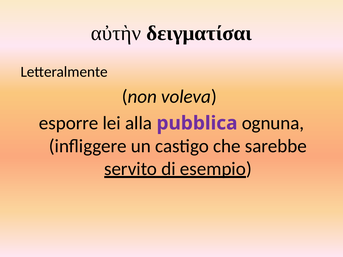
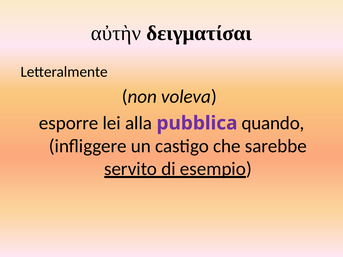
ognuna: ognuna -> quando
